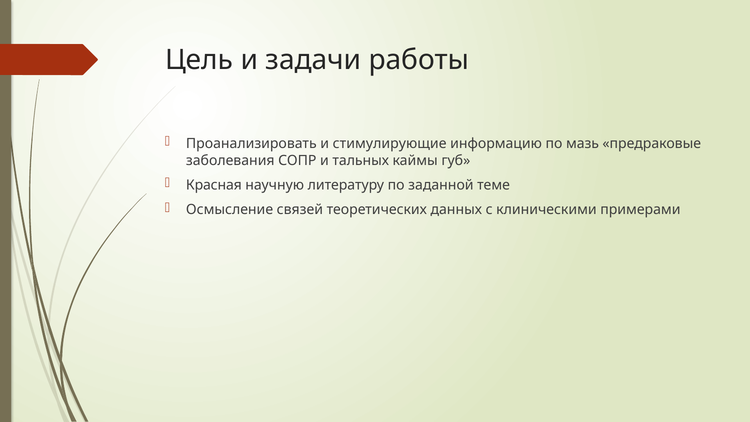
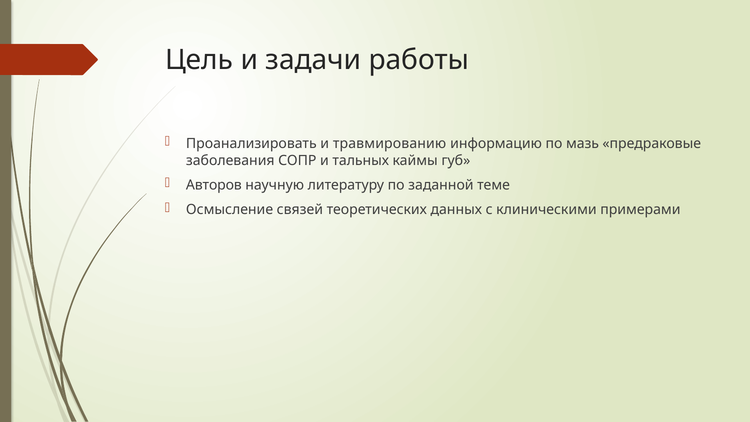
стимулирующие: стимулирующие -> травмированию
Красная: Красная -> Авторов
